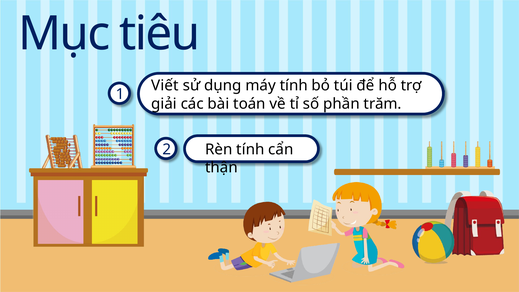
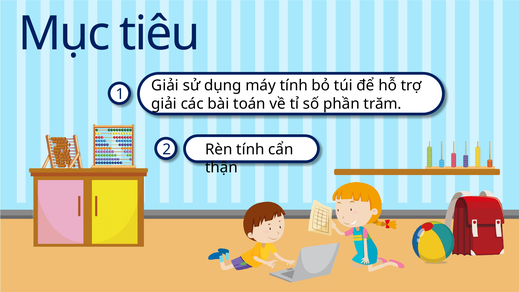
Viết at (165, 86): Viết -> Giải
